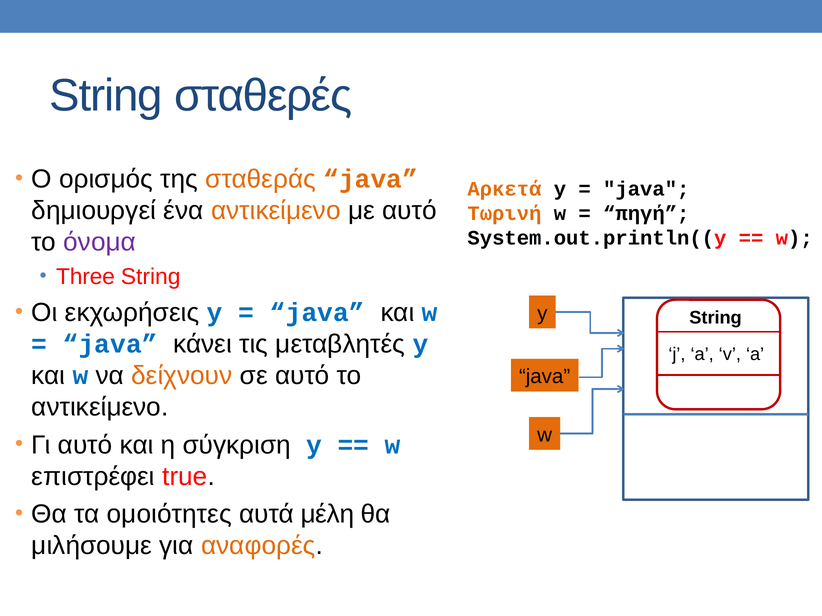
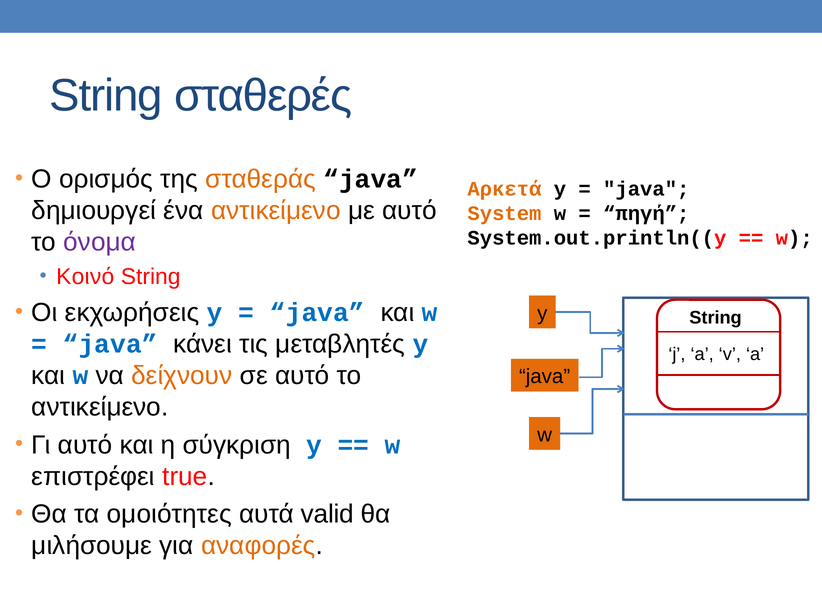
java at (371, 179) colour: orange -> black
Τωρινή: Τωρινή -> System
Three: Three -> Κοινό
μέλη: μέλη -> valid
